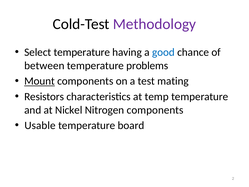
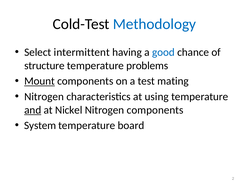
Methodology colour: purple -> blue
Select temperature: temperature -> intermittent
between: between -> structure
Resistors at (44, 97): Resistors -> Nitrogen
temp: temp -> using
and underline: none -> present
Usable: Usable -> System
